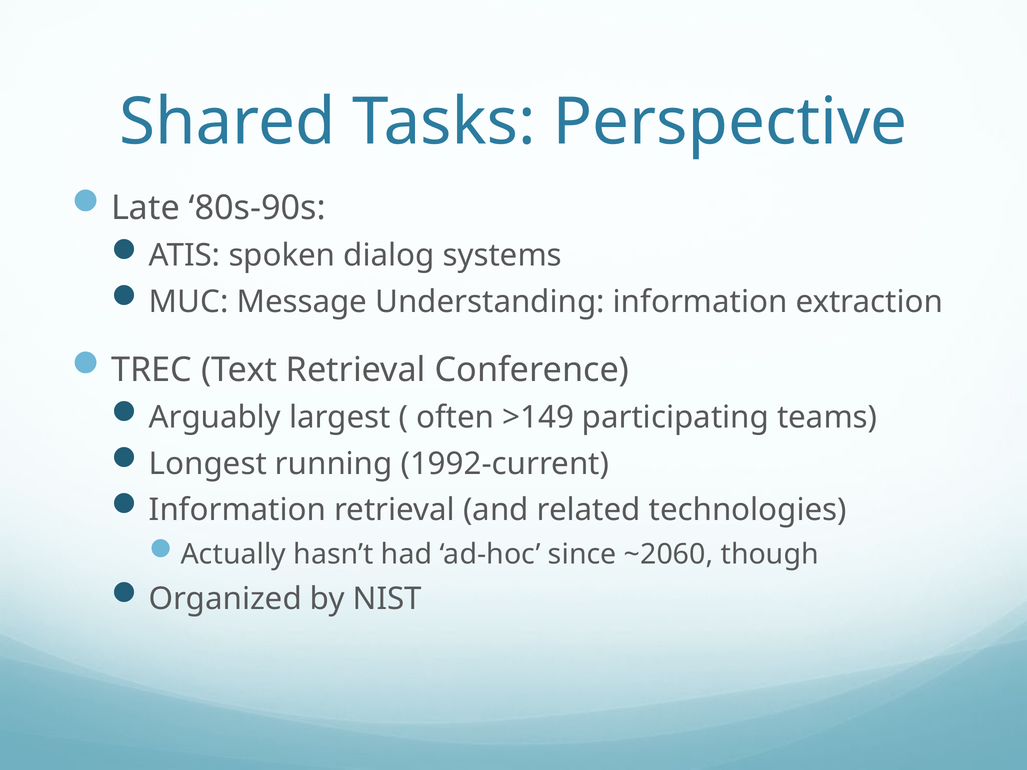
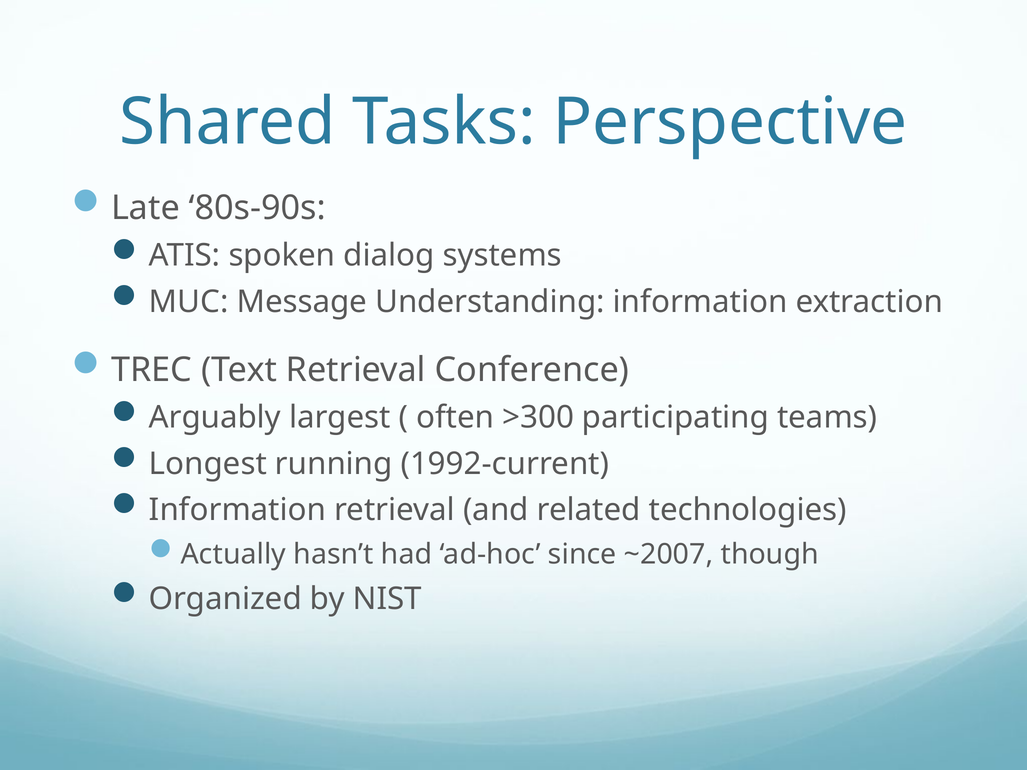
>149: >149 -> >300
~2060: ~2060 -> ~2007
